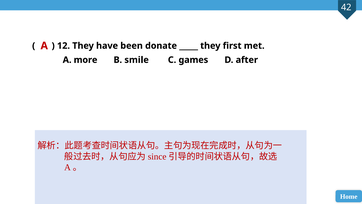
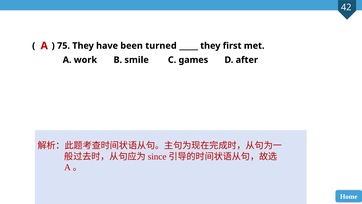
12: 12 -> 75
donate: donate -> turned
more: more -> work
